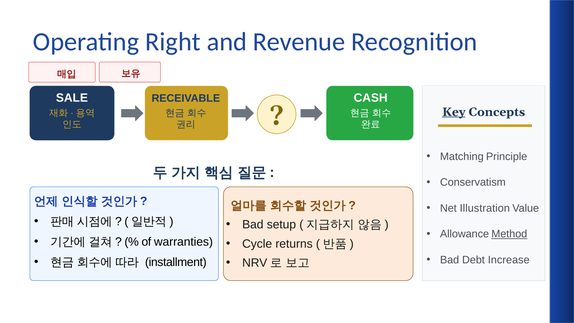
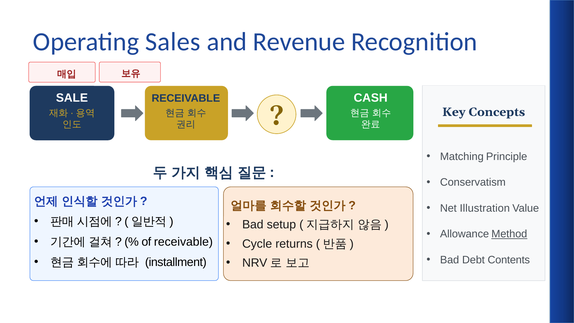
Right: Right -> Sales
Key underline: present -> none
of warranties: warranties -> receivable
Increase: Increase -> Contents
